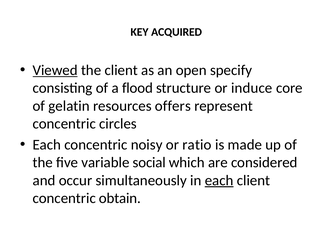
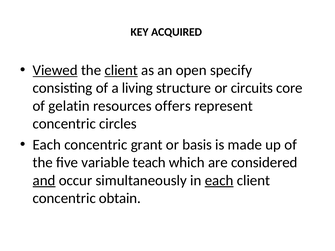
client at (121, 70) underline: none -> present
flood: flood -> living
induce: induce -> circuits
noisy: noisy -> grant
ratio: ratio -> basis
social: social -> teach
and underline: none -> present
